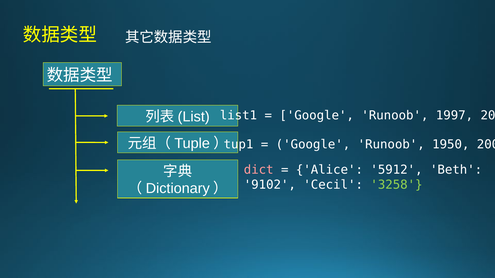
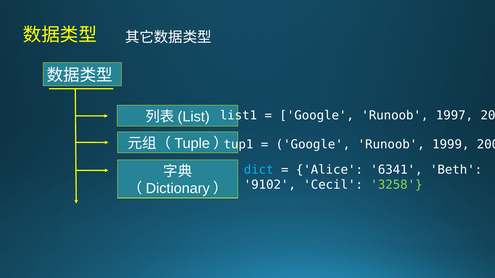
1950: 1950 -> 1999
dict colour: pink -> light blue
5912: 5912 -> 6341
